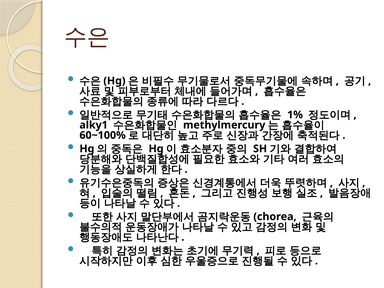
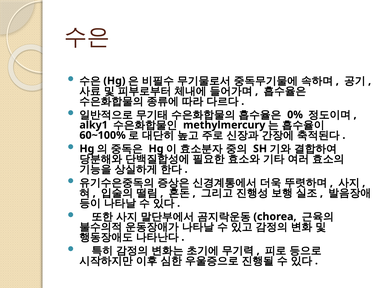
1%: 1% -> 0%
